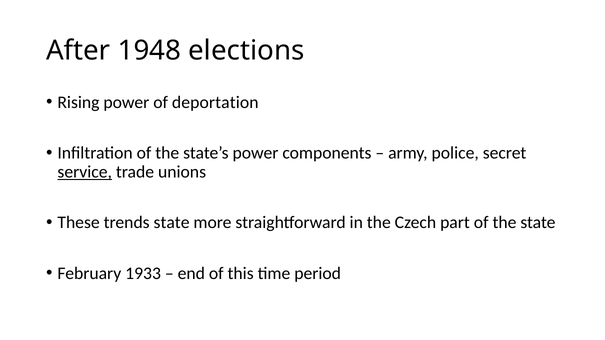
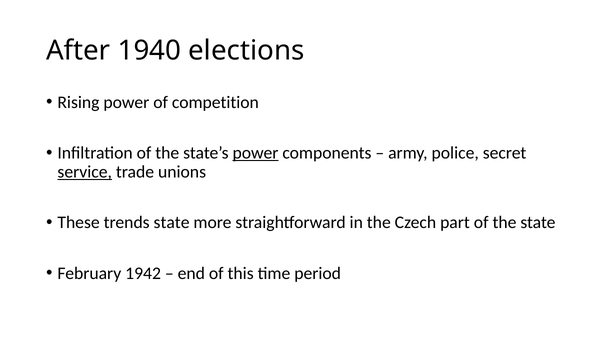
1948: 1948 -> 1940
deportation: deportation -> competition
power at (256, 153) underline: none -> present
1933: 1933 -> 1942
